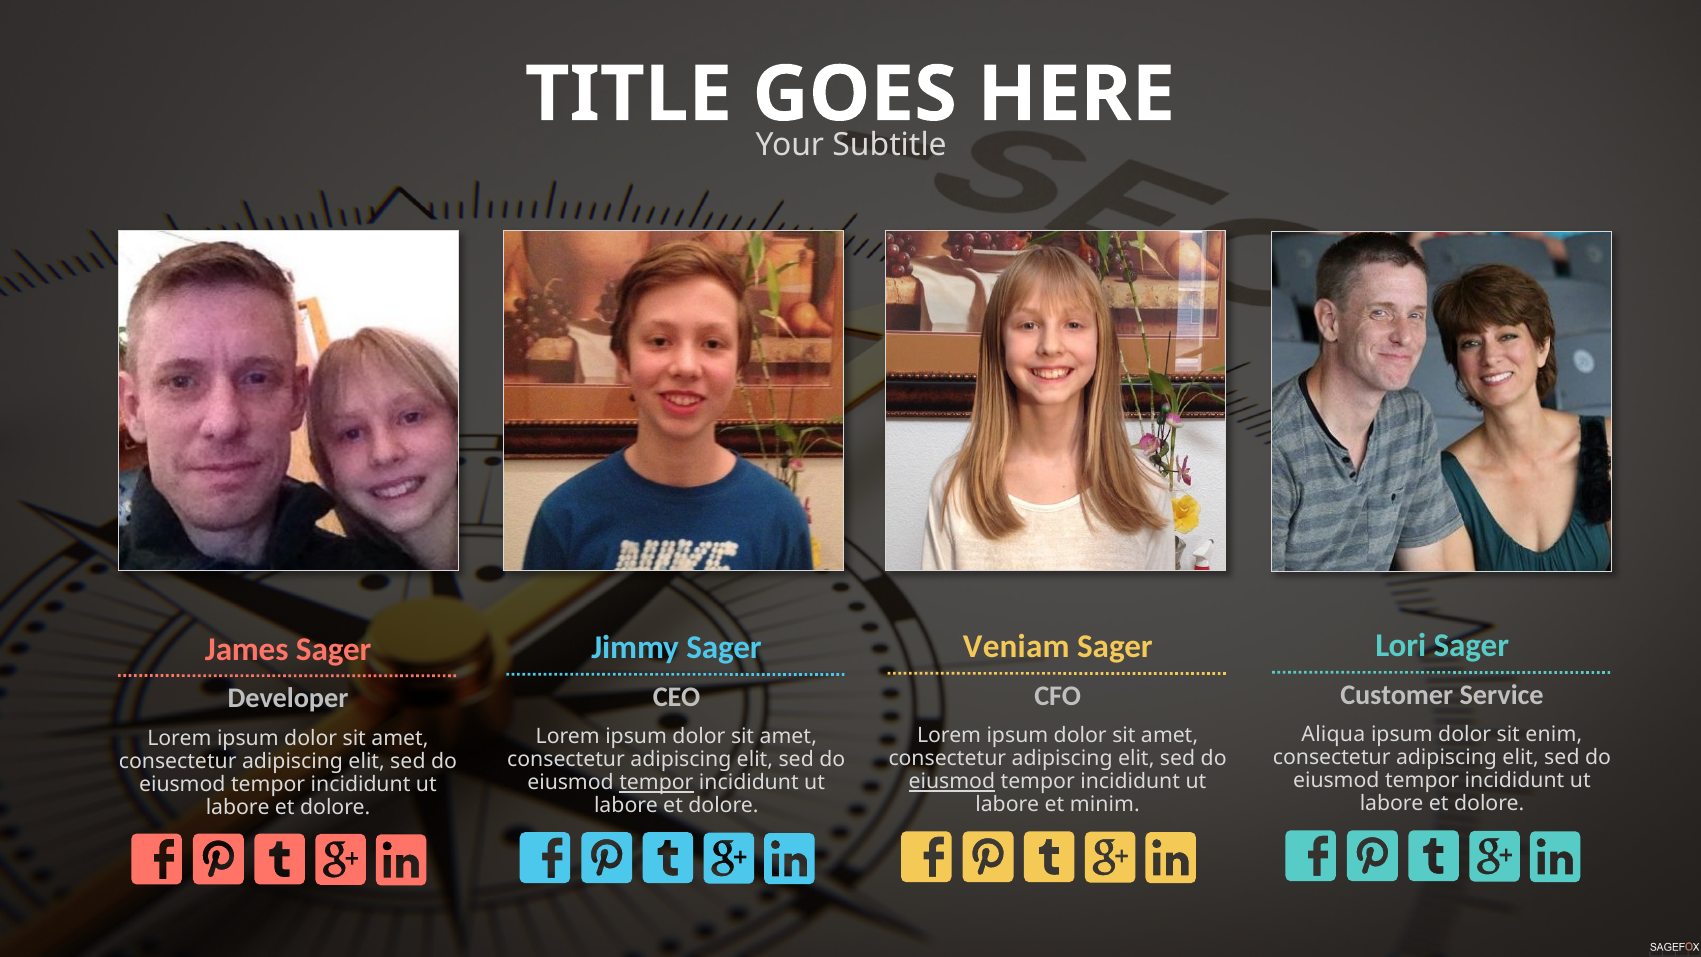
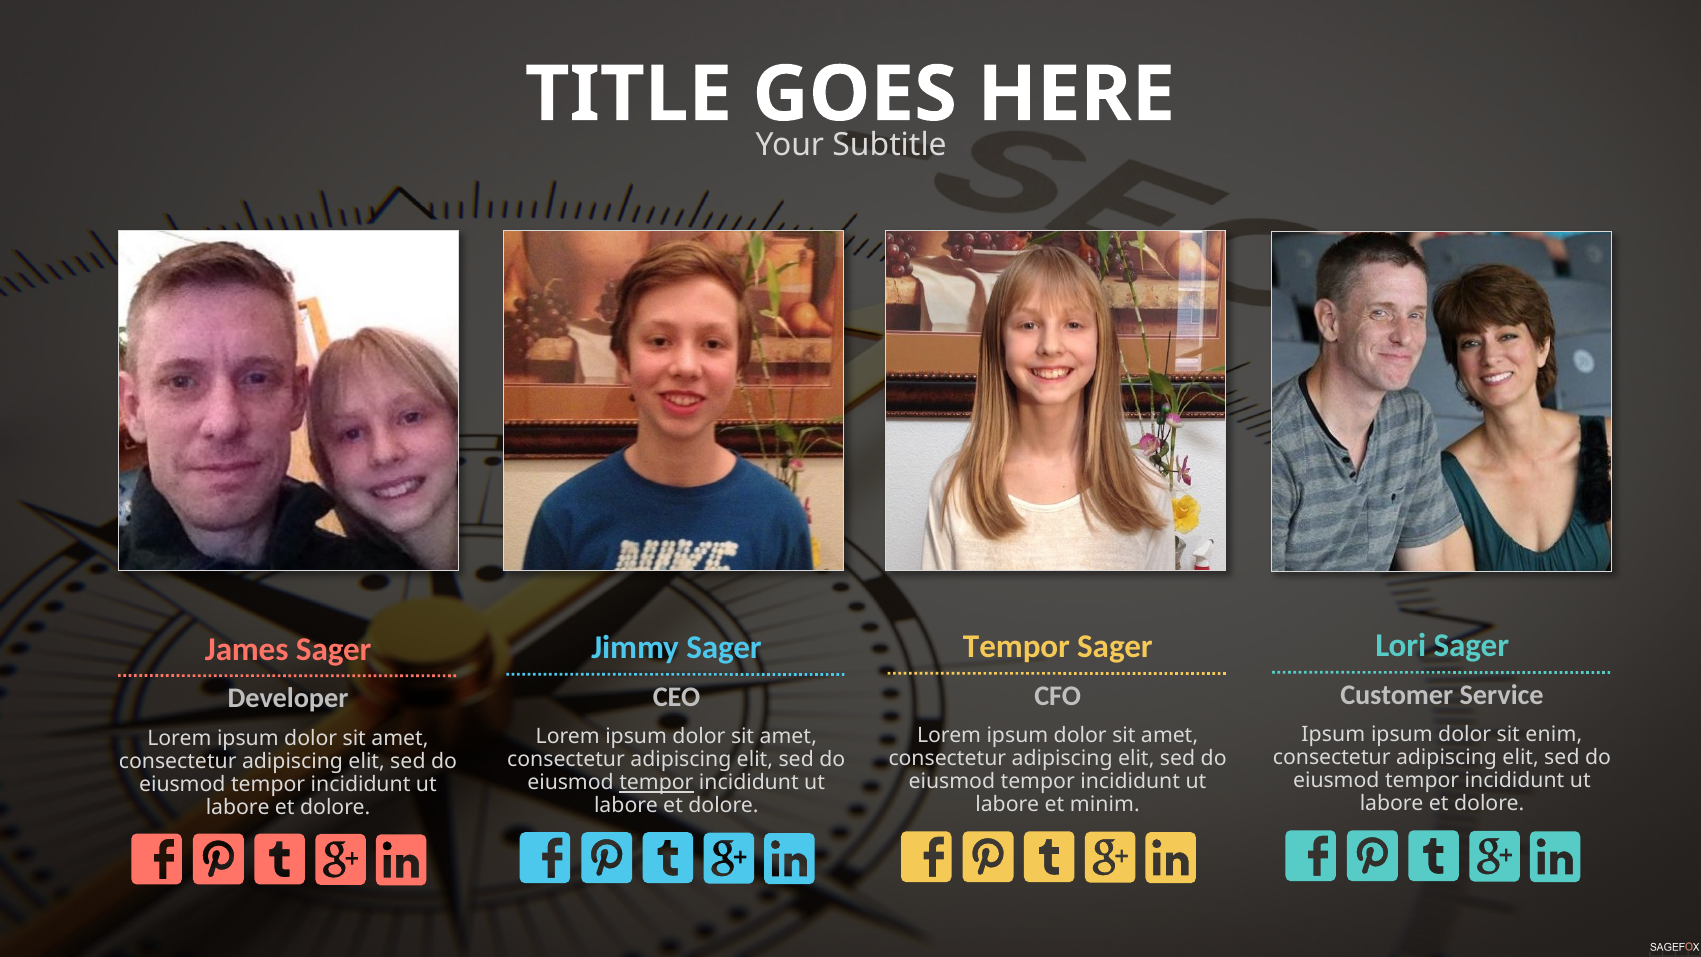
Veniam at (1016, 647): Veniam -> Tempor
Aliqua at (1333, 735): Aliqua -> Ipsum
eiusmod at (952, 782) underline: present -> none
